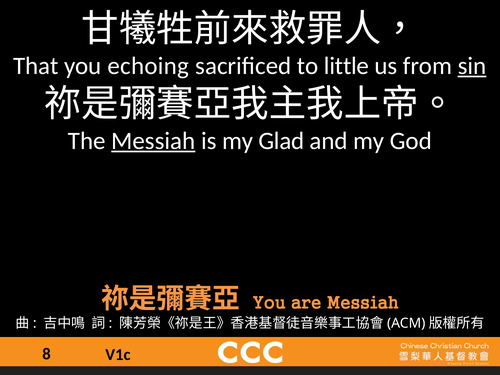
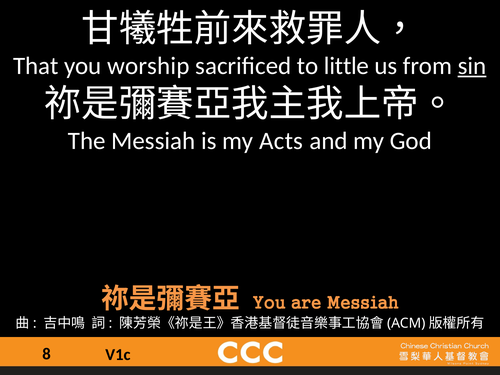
echoing: echoing -> worship
Messiah at (153, 141) underline: present -> none
Glad: Glad -> Acts
